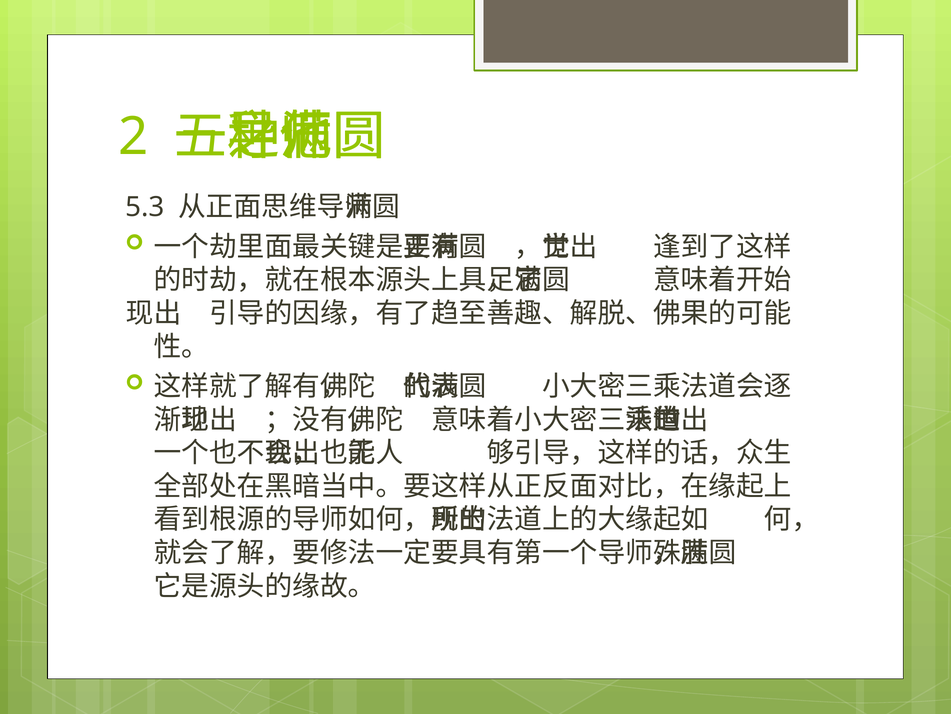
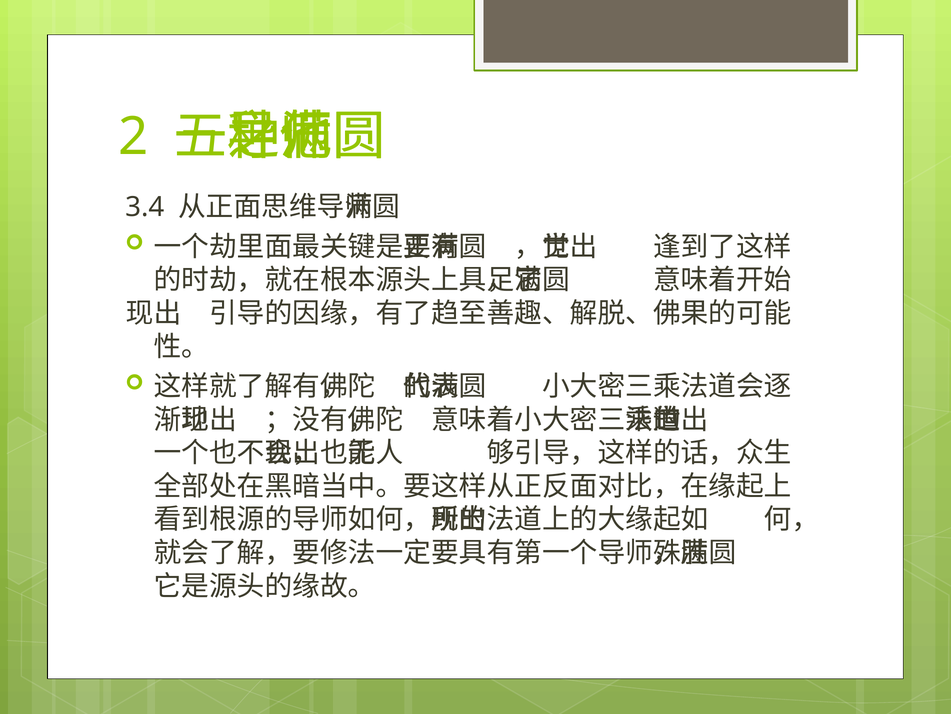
5.3: 5.3 -> 3.4
